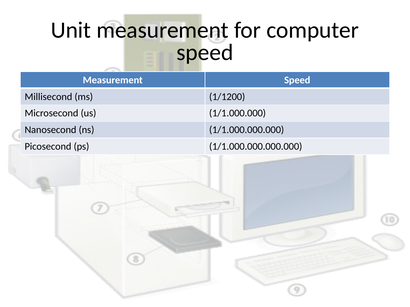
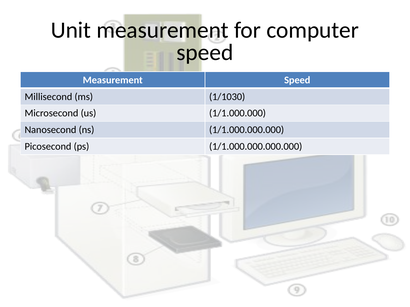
1/1200: 1/1200 -> 1/1030
